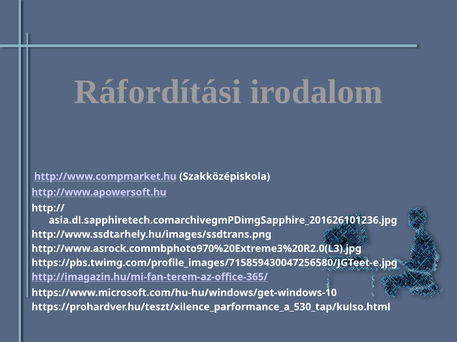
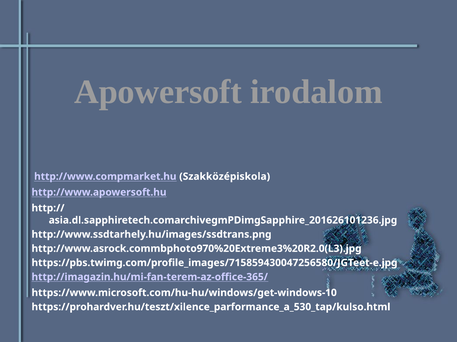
Ráfordítási: Ráfordítási -> Apowersoft
